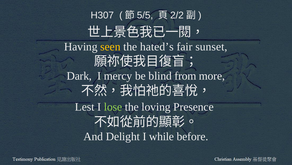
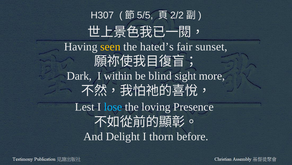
mercy: mercy -> within
from: from -> sight
lose colour: light green -> light blue
while: while -> thorn
